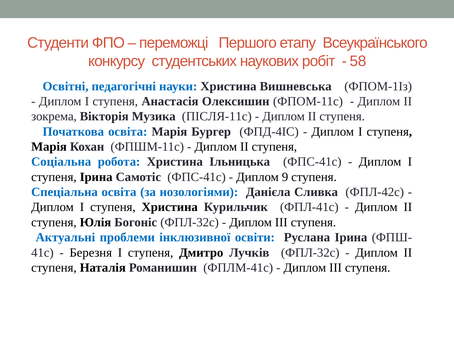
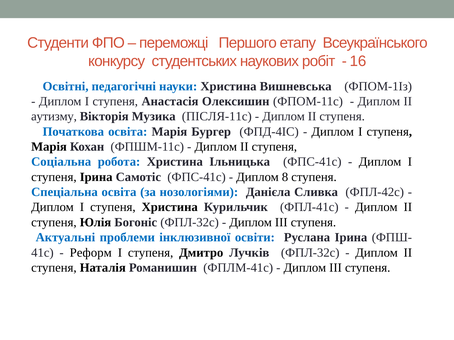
58: 58 -> 16
зокрема: зокрема -> аутизму
9: 9 -> 8
Березня: Березня -> Реформ
